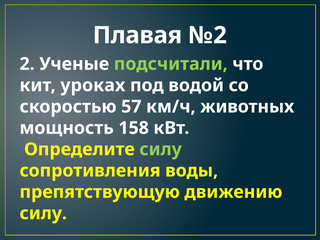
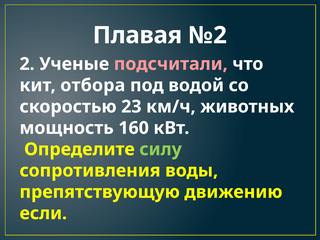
подсчитали colour: light green -> pink
уроках: уроках -> отбора
57: 57 -> 23
158: 158 -> 160
силу at (43, 213): силу -> если
